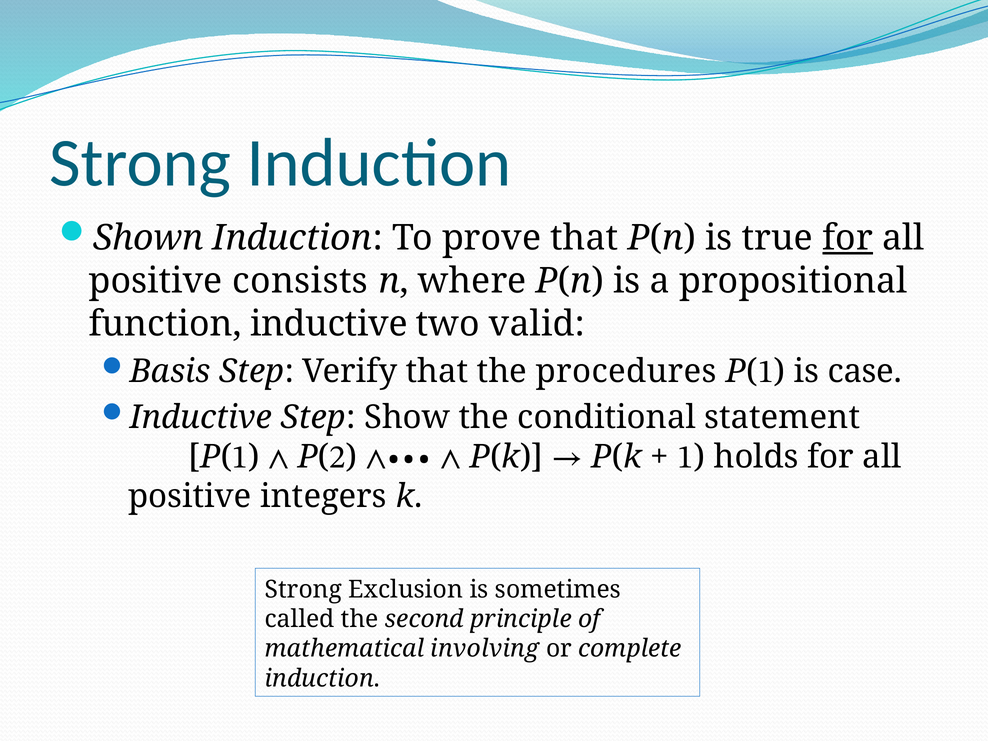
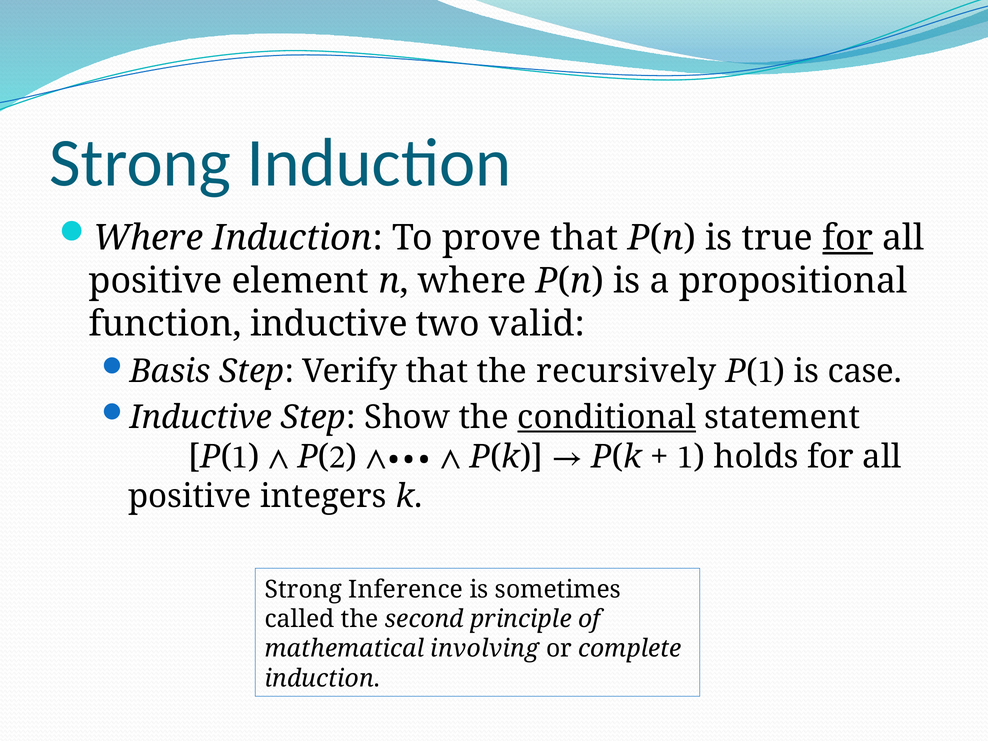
Shown at (148, 238): Shown -> Where
consists: consists -> element
procedures: procedures -> recursively
conditional underline: none -> present
Exclusion: Exclusion -> Inference
